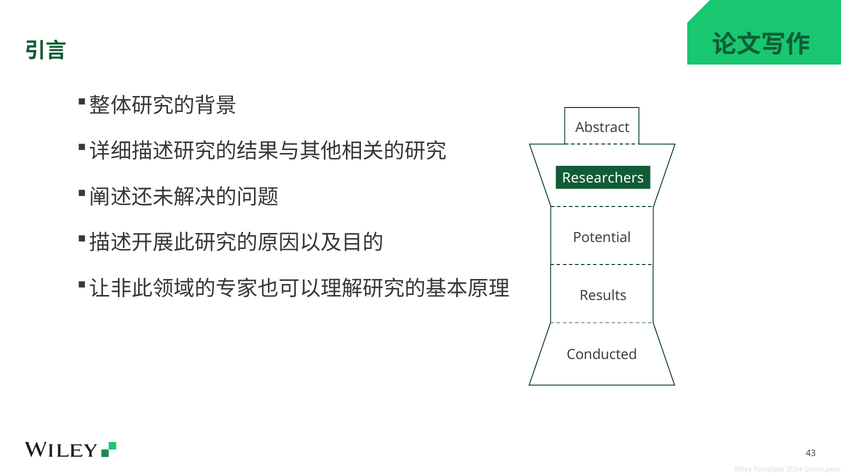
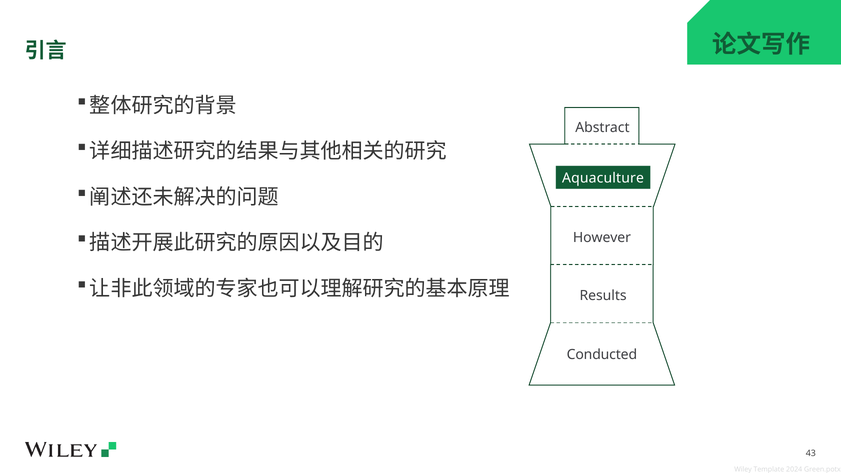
Researchers: Researchers -> Aquaculture
Potential: Potential -> However
